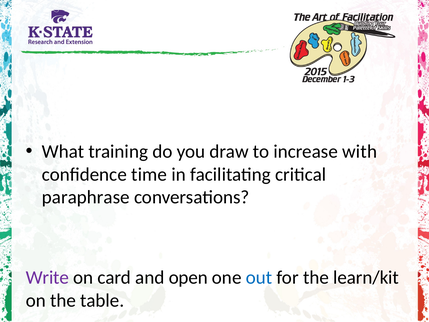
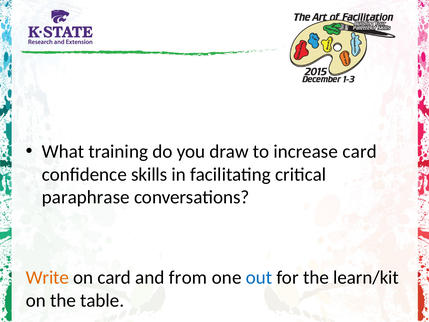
increase with: with -> card
time: time -> skills
Write colour: purple -> orange
open: open -> from
